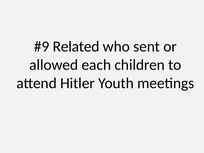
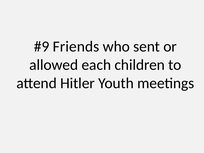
Related: Related -> Friends
